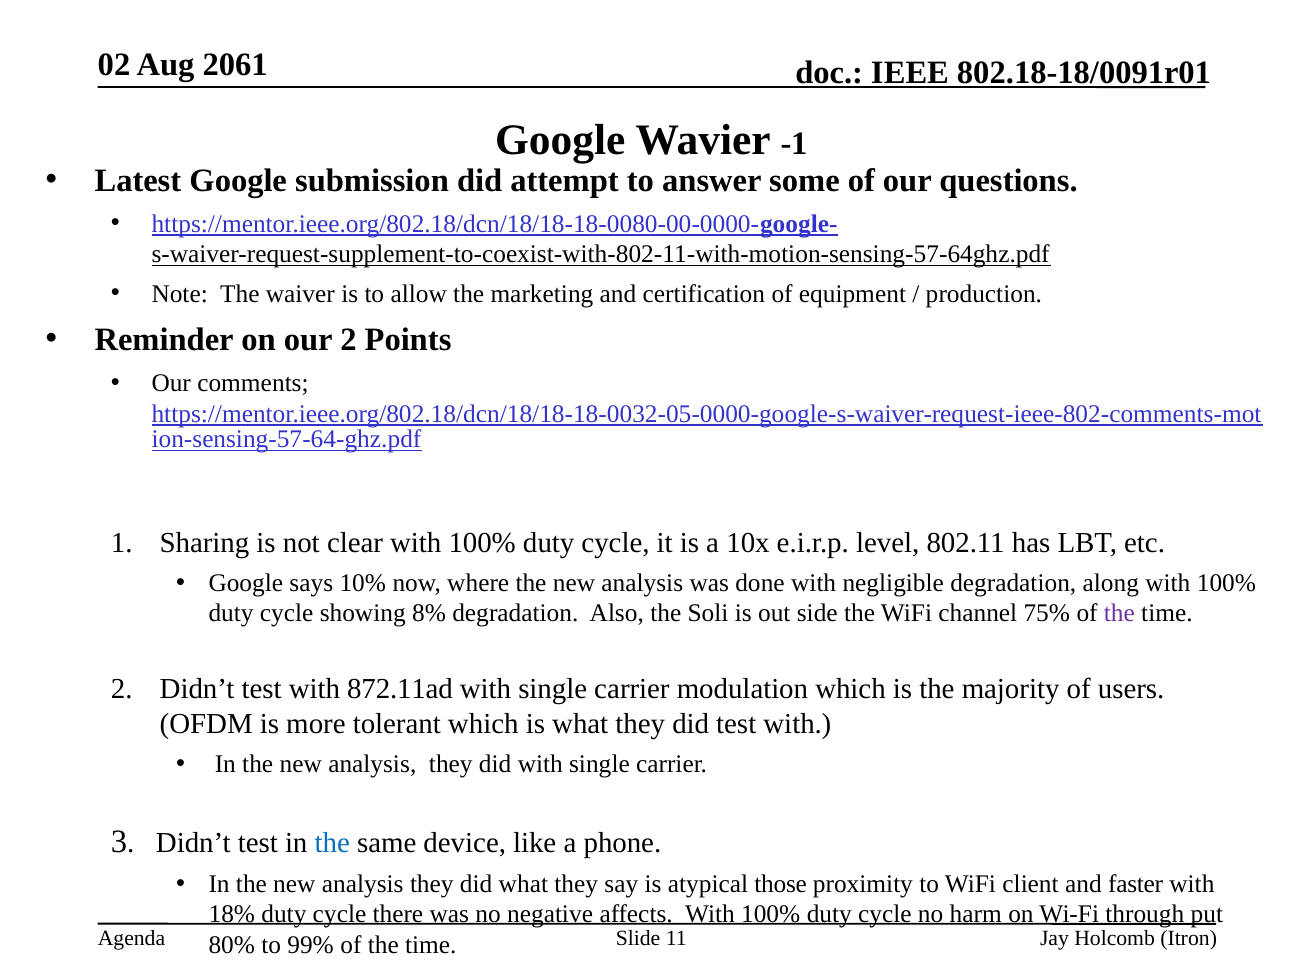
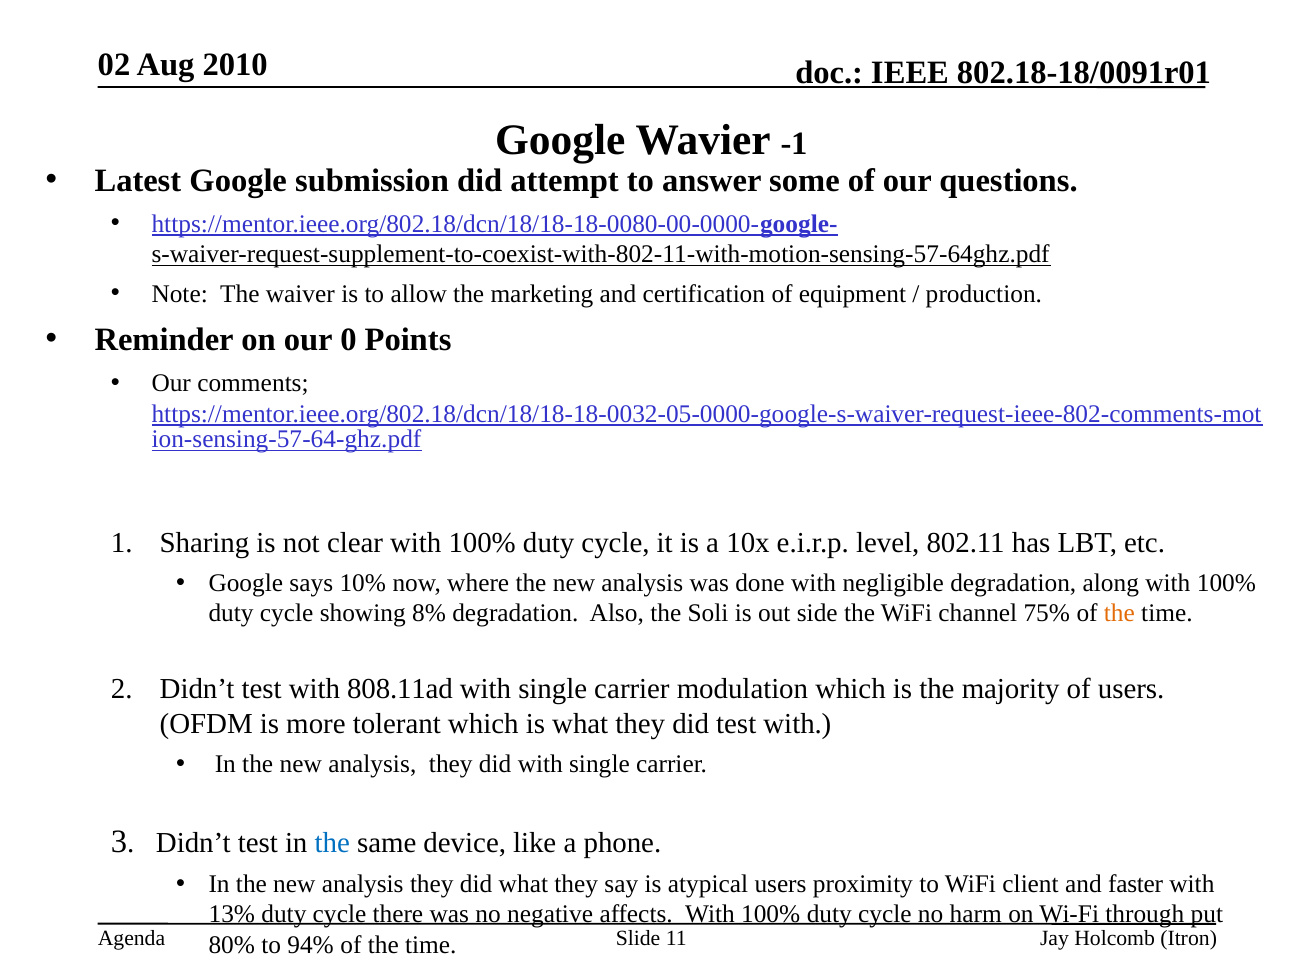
2061: 2061 -> 2010
our 2: 2 -> 0
the at (1119, 613) colour: purple -> orange
872.11ad: 872.11ad -> 808.11ad
atypical those: those -> users
18%: 18% -> 13%
99%: 99% -> 94%
